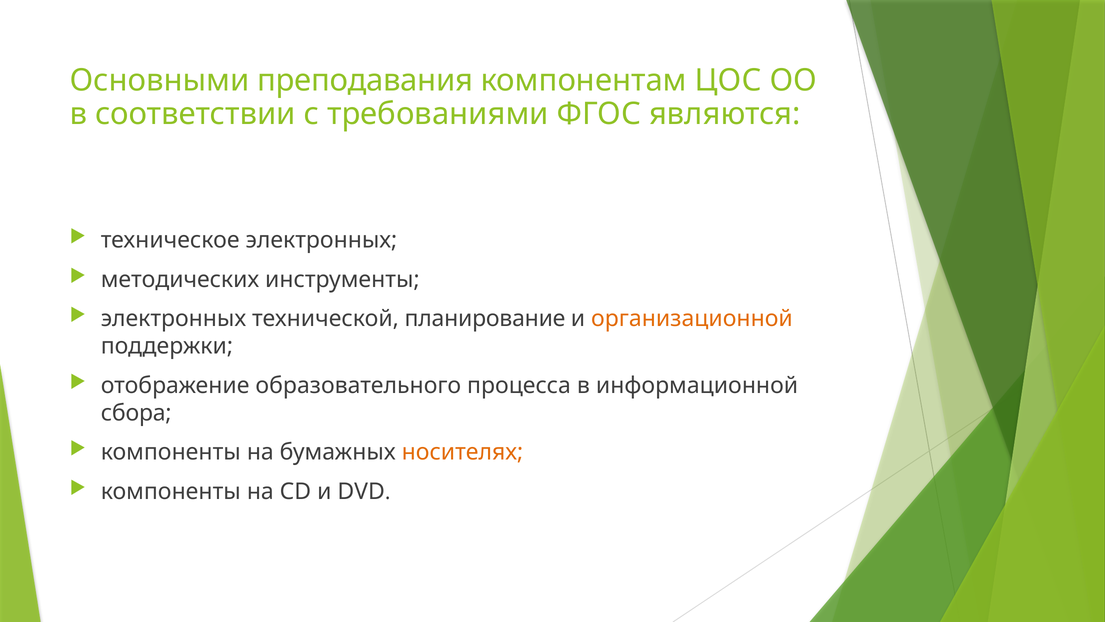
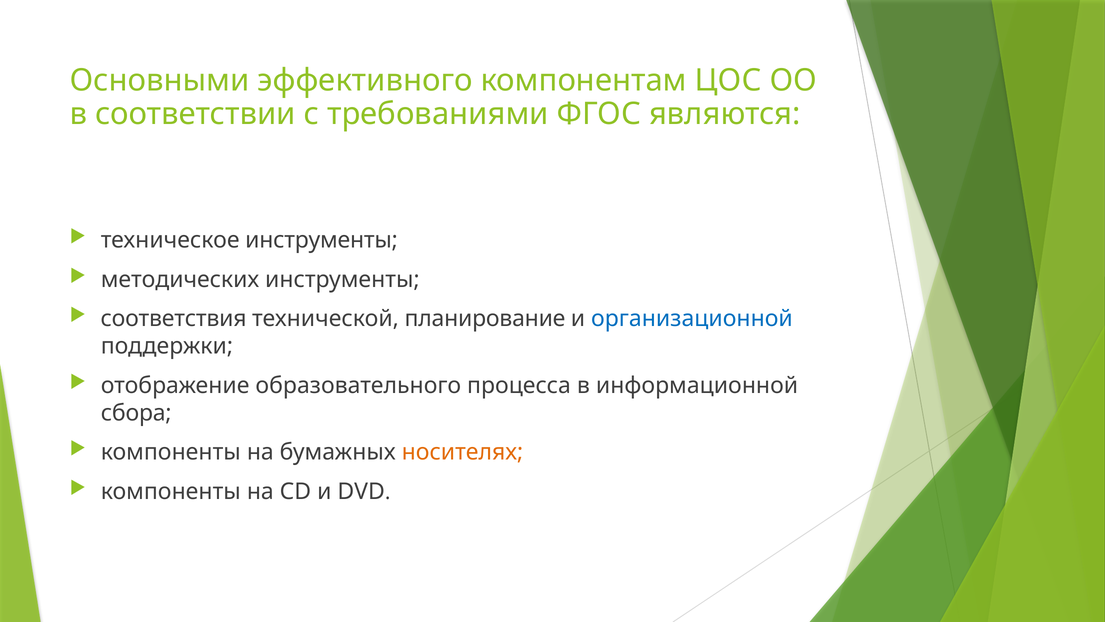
преподавания: преподавания -> эффективного
техническое электронных: электронных -> инструменты
электронных at (173, 318): электронных -> соответствия
организационной colour: orange -> blue
